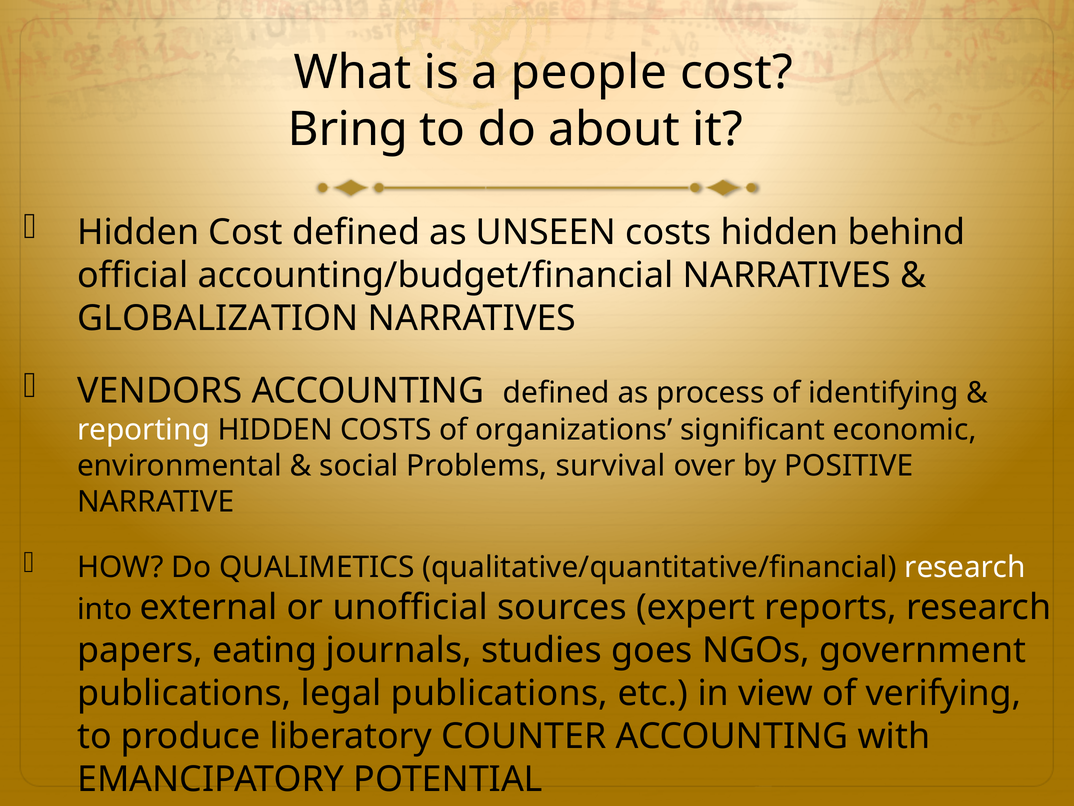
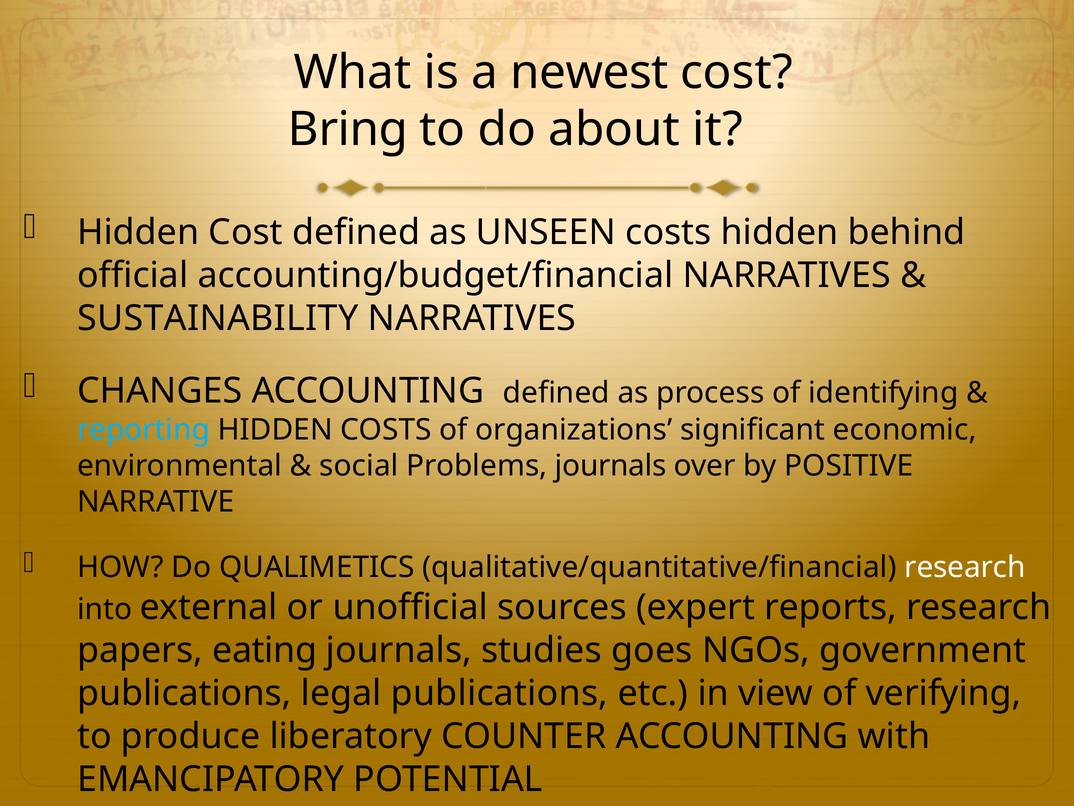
people: people -> newest
GLOBALIZATION: GLOBALIZATION -> SUSTAINABILITY
VENDORS: VENDORS -> CHANGES
reporting colour: white -> light blue
Problems survival: survival -> journals
